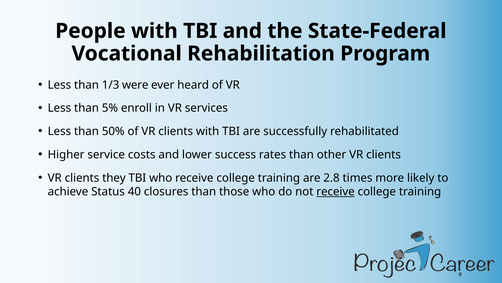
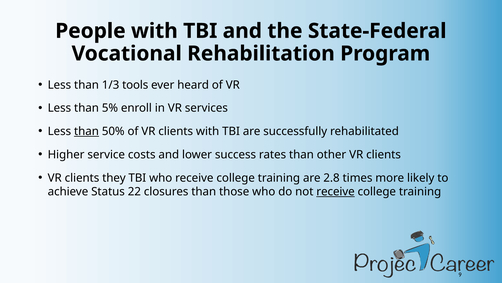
were: were -> tools
than at (86, 131) underline: none -> present
40: 40 -> 22
